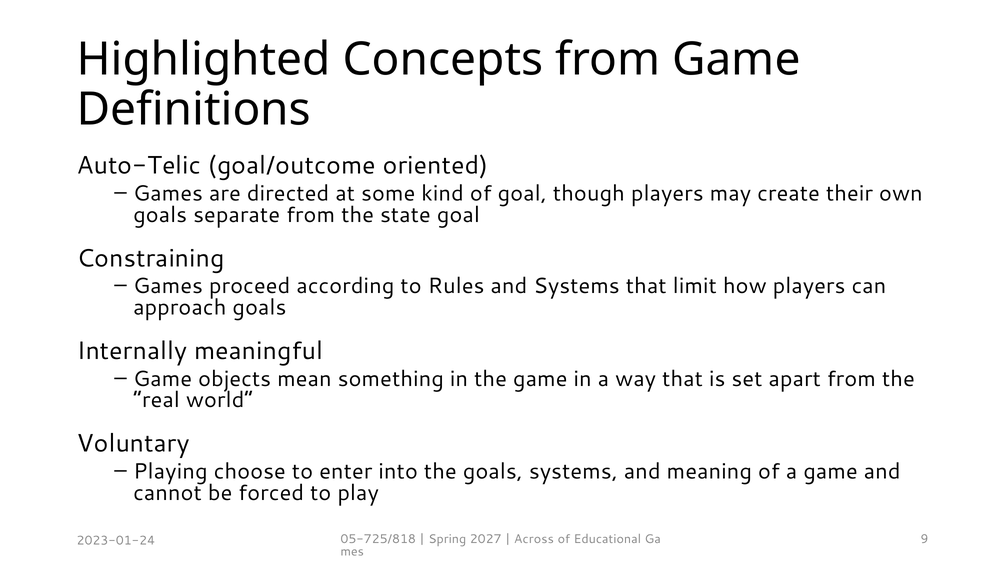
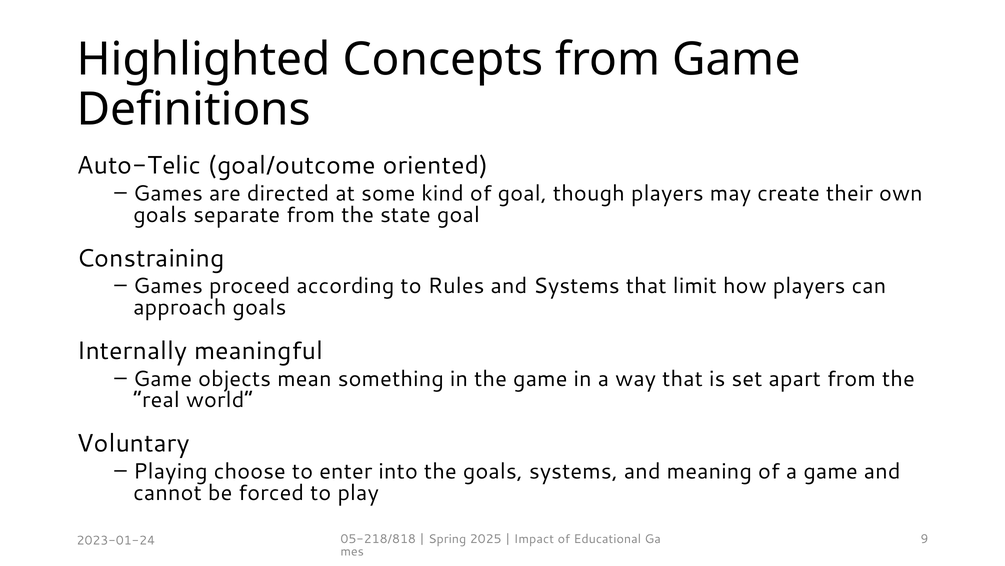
05-725/818: 05-725/818 -> 05-218/818
2027: 2027 -> 2025
Across: Across -> Impact
